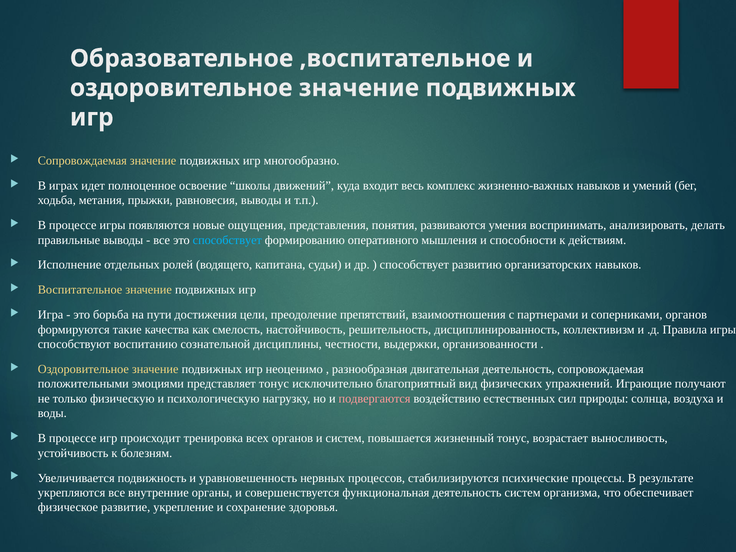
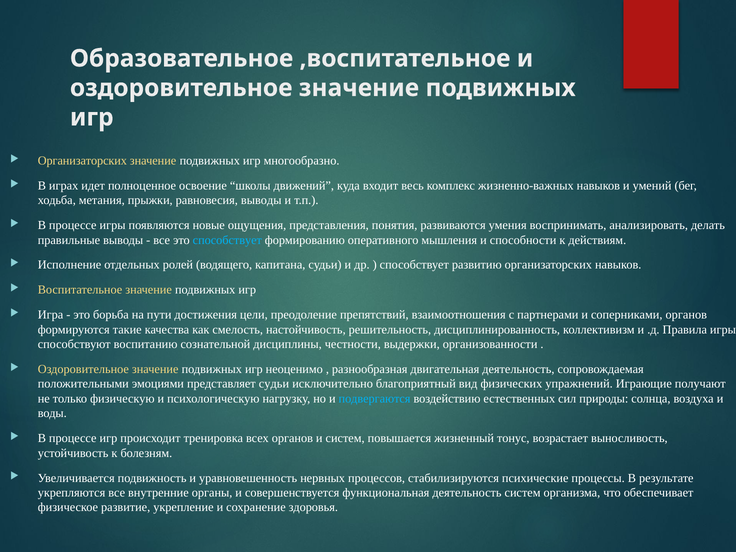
Сопровождаемая at (82, 161): Сопровождаемая -> Организаторских
представляет тонус: тонус -> судьи
подвергаются colour: pink -> light blue
